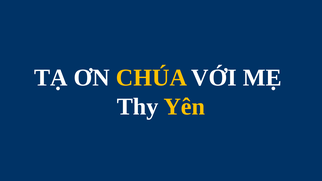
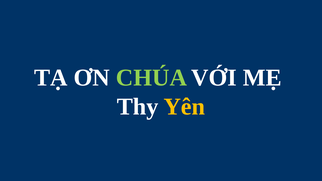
CHÚA colour: yellow -> light green
